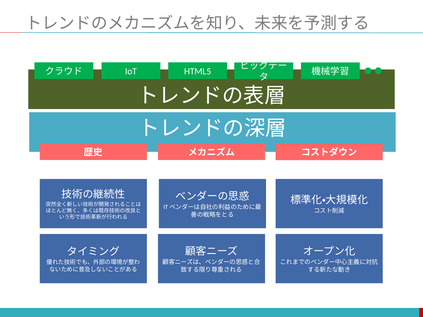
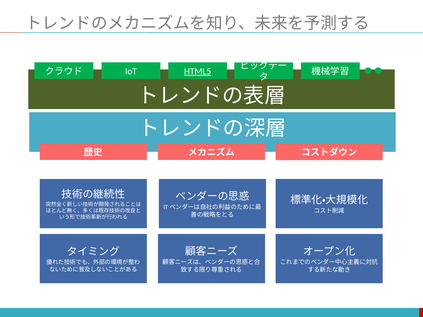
HTML5 underline: none -> present
